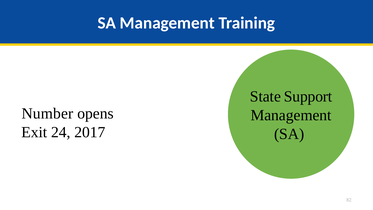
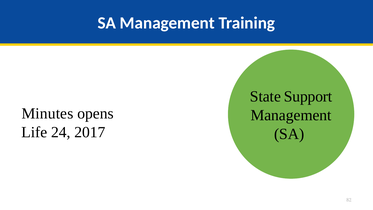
Number: Number -> Minutes
Exit: Exit -> Life
